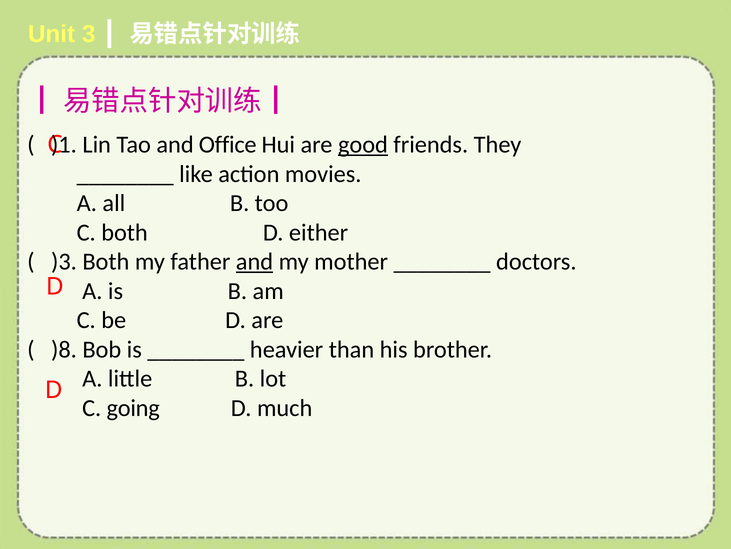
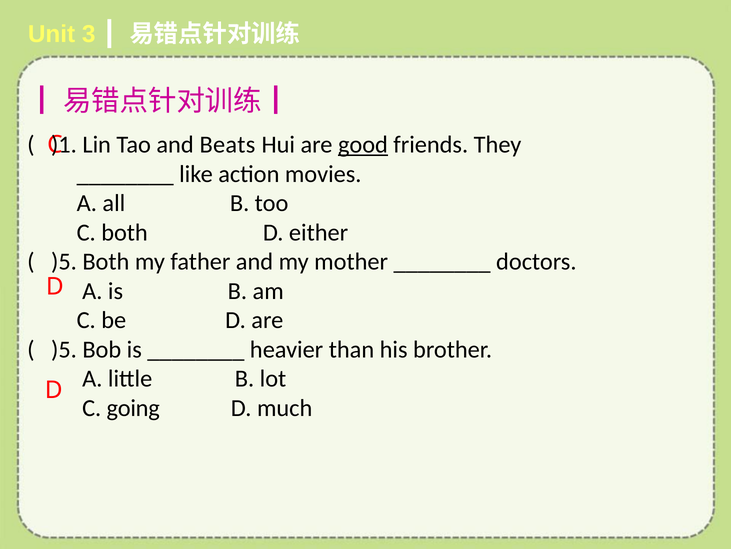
Office: Office -> Beats
)3 at (64, 261): )3 -> )5
and at (255, 261) underline: present -> none
)8 at (64, 349): )8 -> )5
